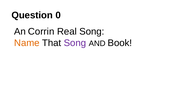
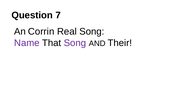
0: 0 -> 7
Name colour: orange -> purple
Book: Book -> Their
